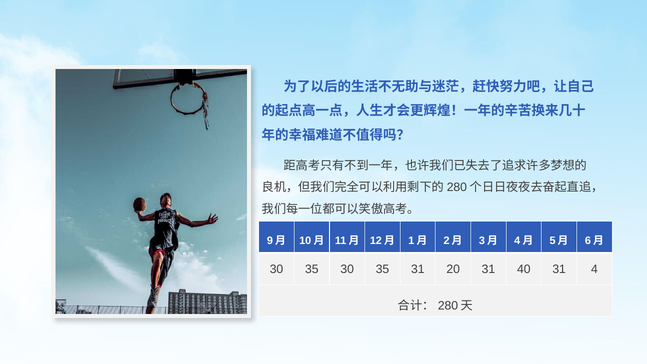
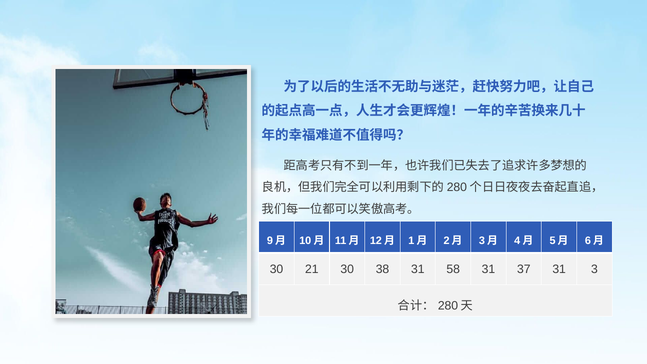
35 at (312, 269): 35 -> 21
35 at (382, 269): 35 -> 38
20: 20 -> 58
40: 40 -> 37
4: 4 -> 3
